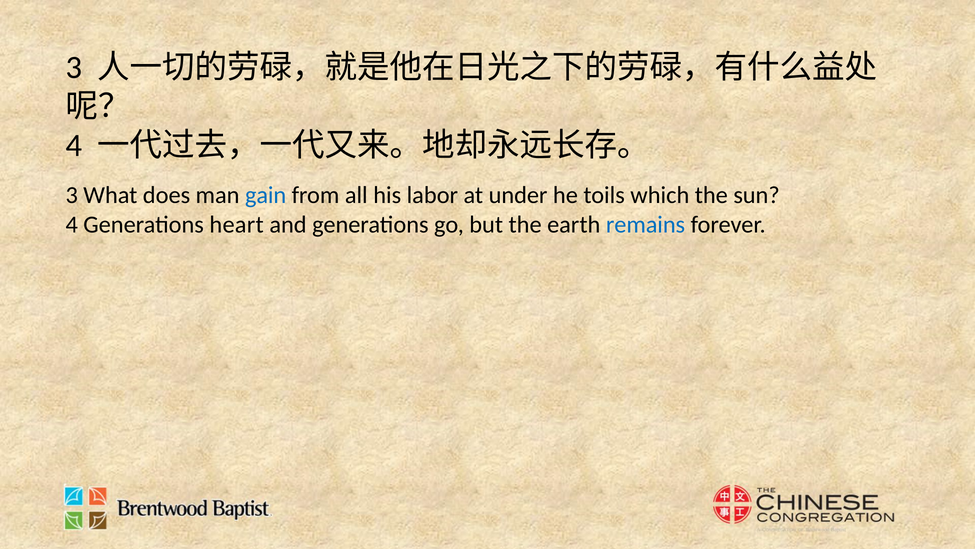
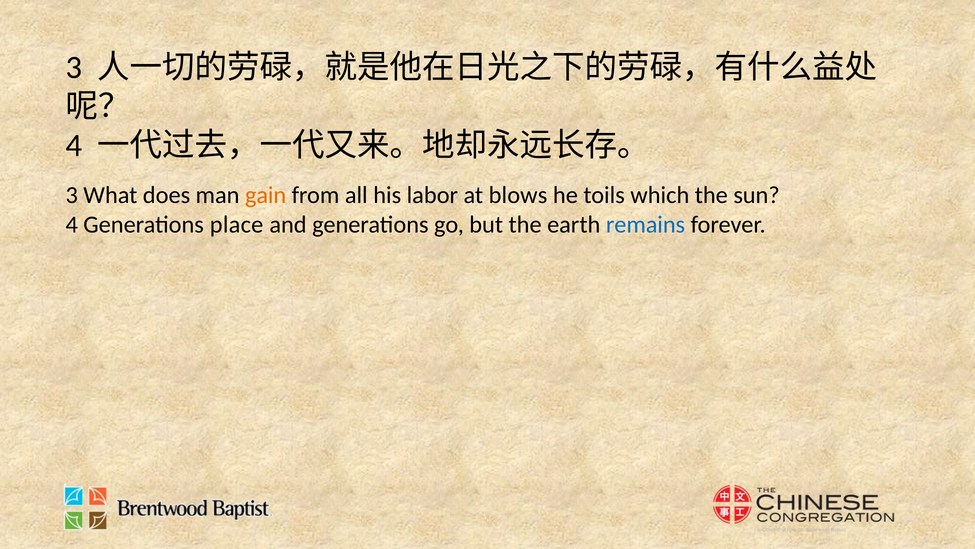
gain colour: blue -> orange
under: under -> blows
heart: heart -> place
